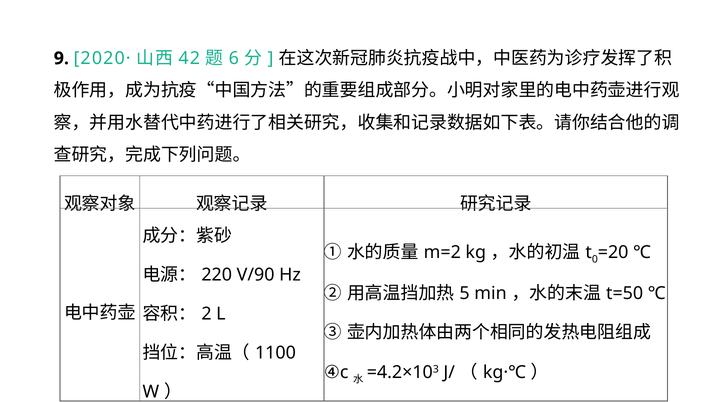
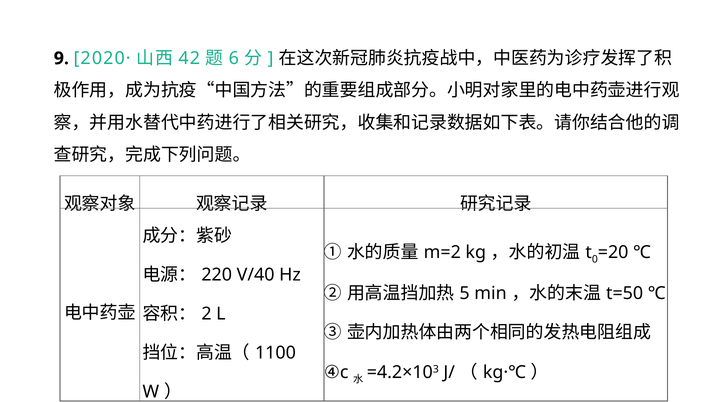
V/90: V/90 -> V/40
